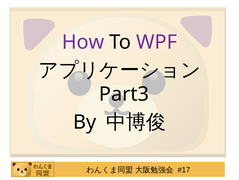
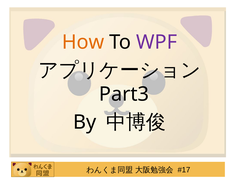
How colour: purple -> orange
